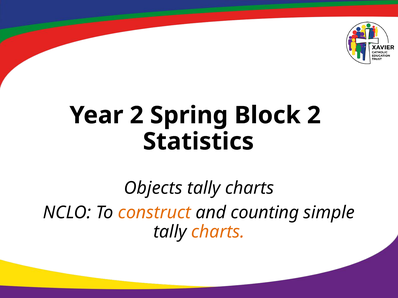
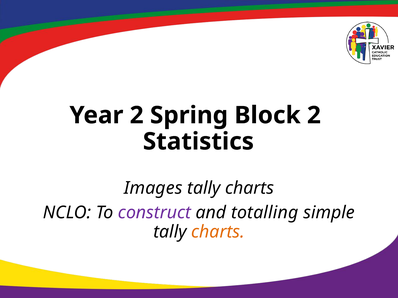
Objects: Objects -> Images
construct colour: orange -> purple
counting: counting -> totalling
